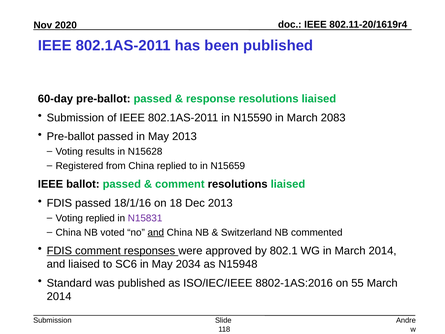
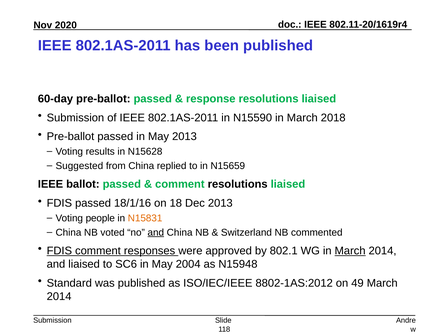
2083: 2083 -> 2018
Registered: Registered -> Suggested
Voting replied: replied -> people
N15831 colour: purple -> orange
March at (350, 251) underline: none -> present
2034: 2034 -> 2004
8802-1AS:2016: 8802-1AS:2016 -> 8802-1AS:2012
55: 55 -> 49
